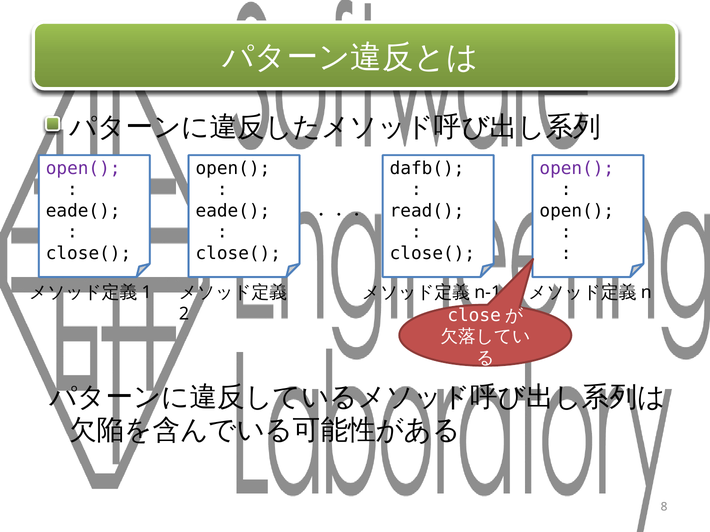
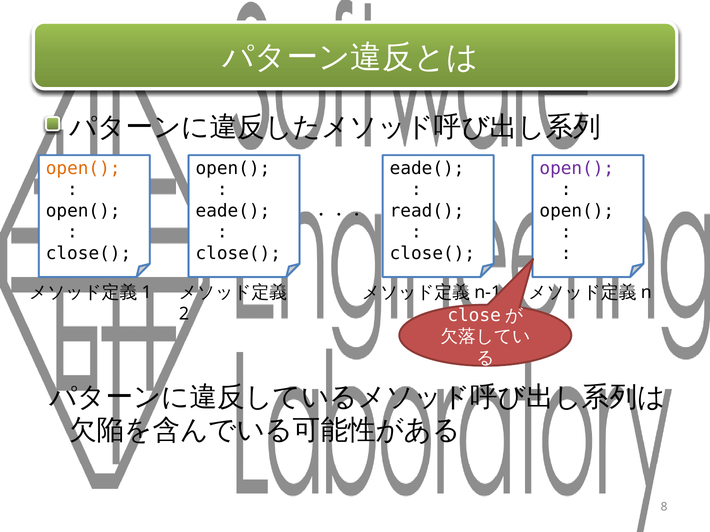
open( at (83, 168) colour: purple -> orange
dafb( at (427, 168): dafb( -> eade(
eade( at (83, 211): eade( -> open(
